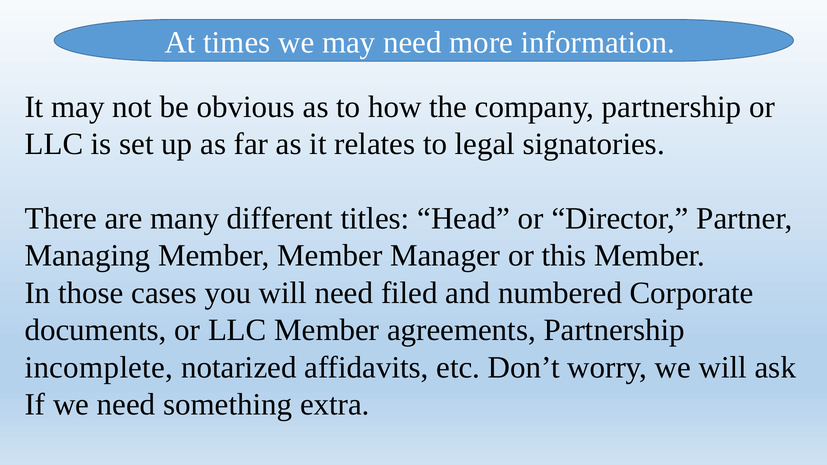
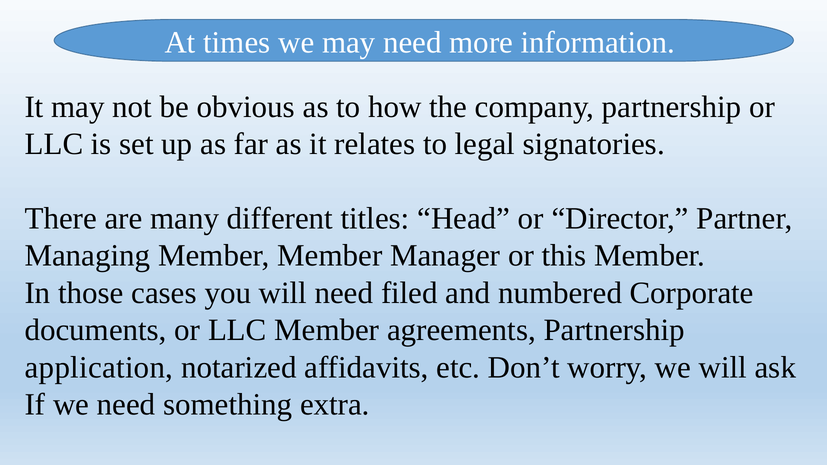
incomplete: incomplete -> application
